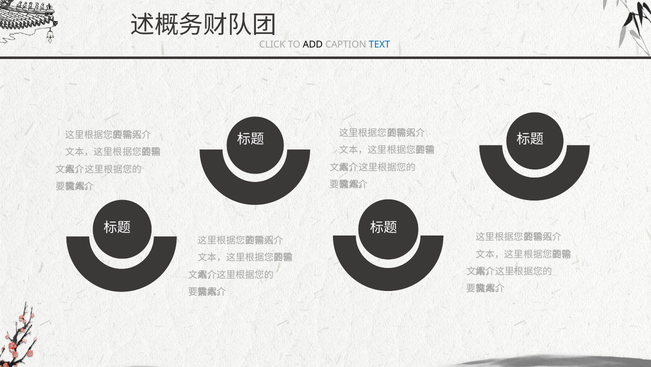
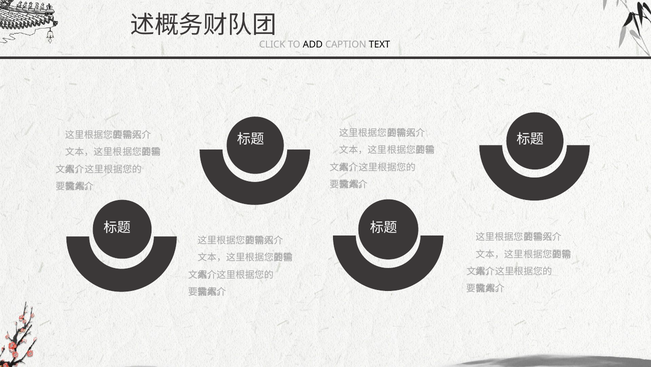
TEXT colour: blue -> black
